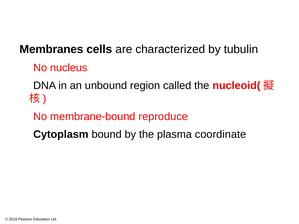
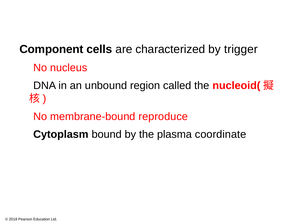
Membranes: Membranes -> Component
tubulin: tubulin -> trigger
